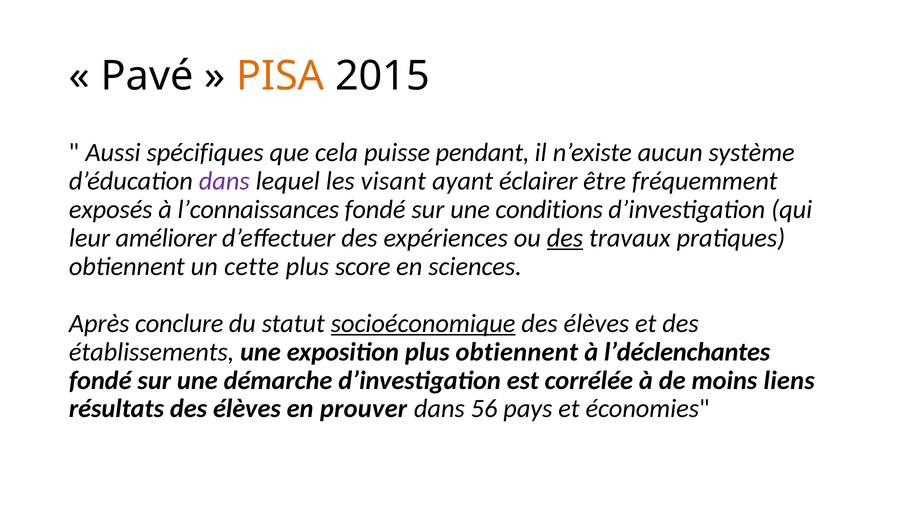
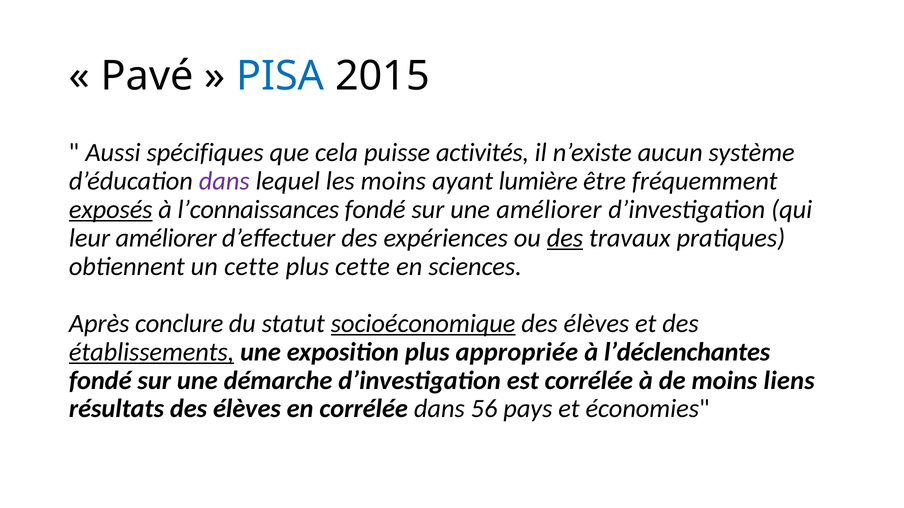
PISA colour: orange -> blue
pendant: pendant -> activités
les visant: visant -> moins
éclairer: éclairer -> lumière
exposés underline: none -> present
une conditions: conditions -> améliorer
plus score: score -> cette
établissements underline: none -> present
plus obtiennent: obtiennent -> appropriée
en prouver: prouver -> corrélée
